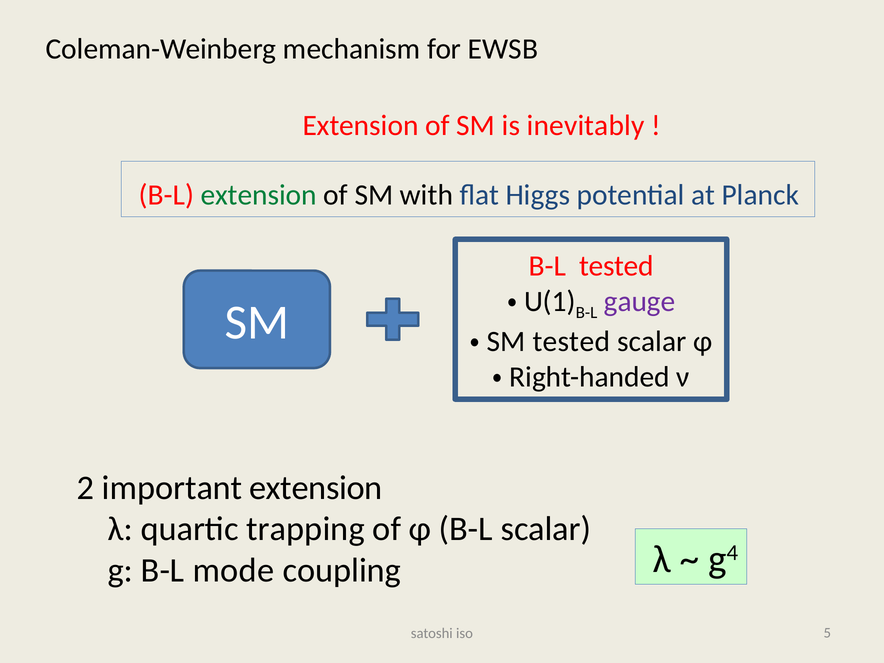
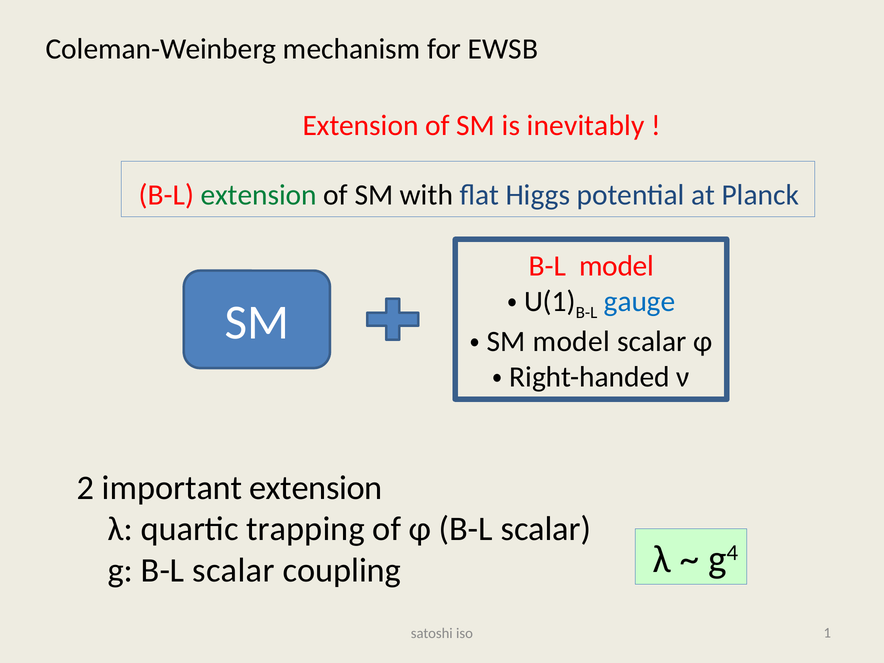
B-L tested: tested -> model
gauge colour: purple -> blue
tested at (571, 342): tested -> model
g B-L mode: mode -> scalar
5: 5 -> 1
